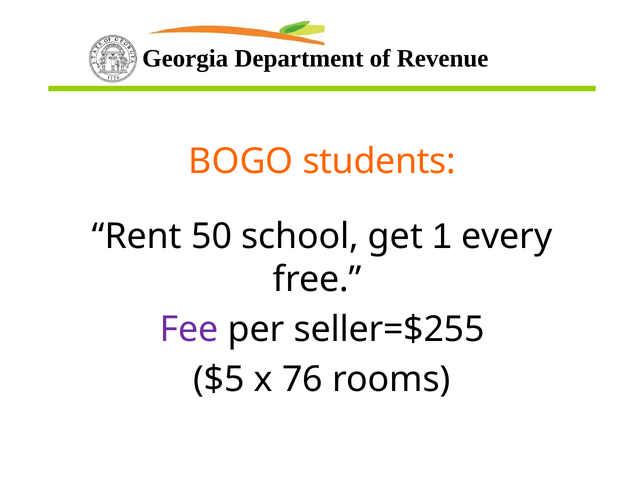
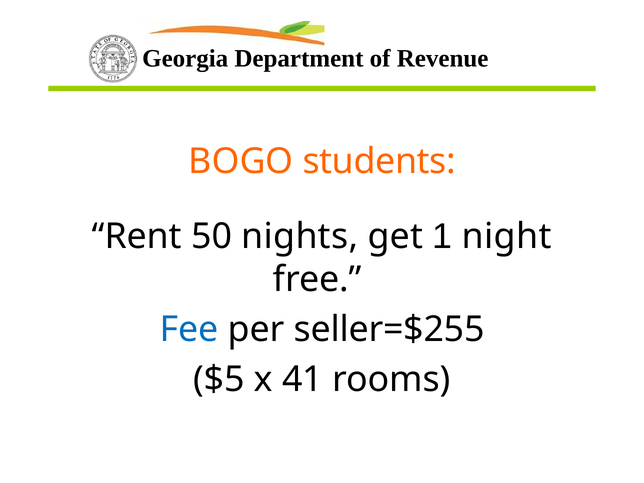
school: school -> nights
every: every -> night
Fee colour: purple -> blue
76: 76 -> 41
